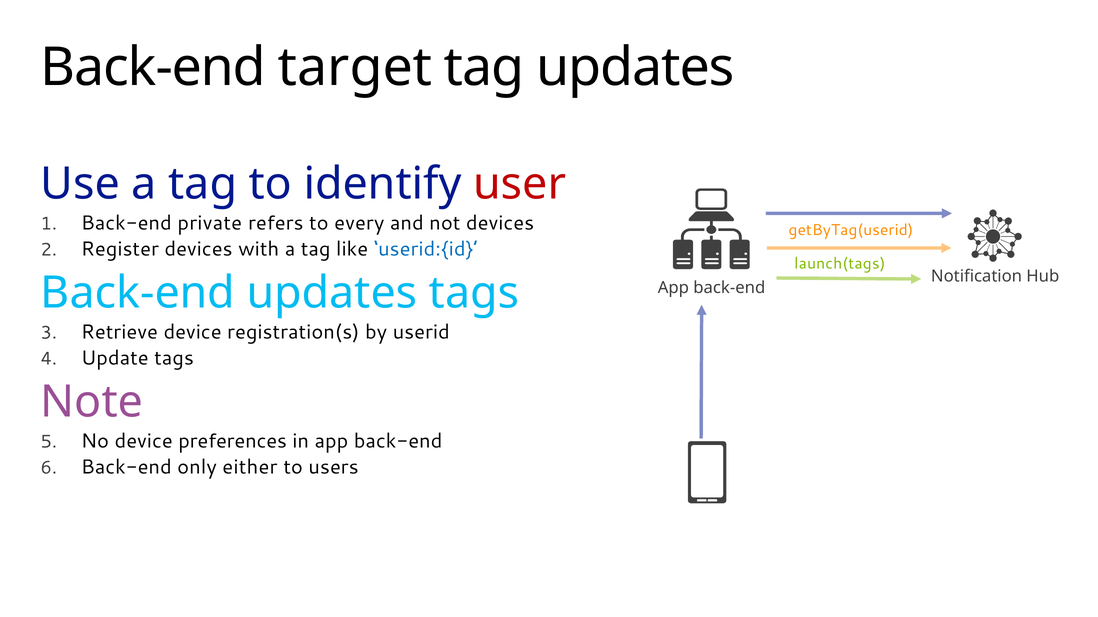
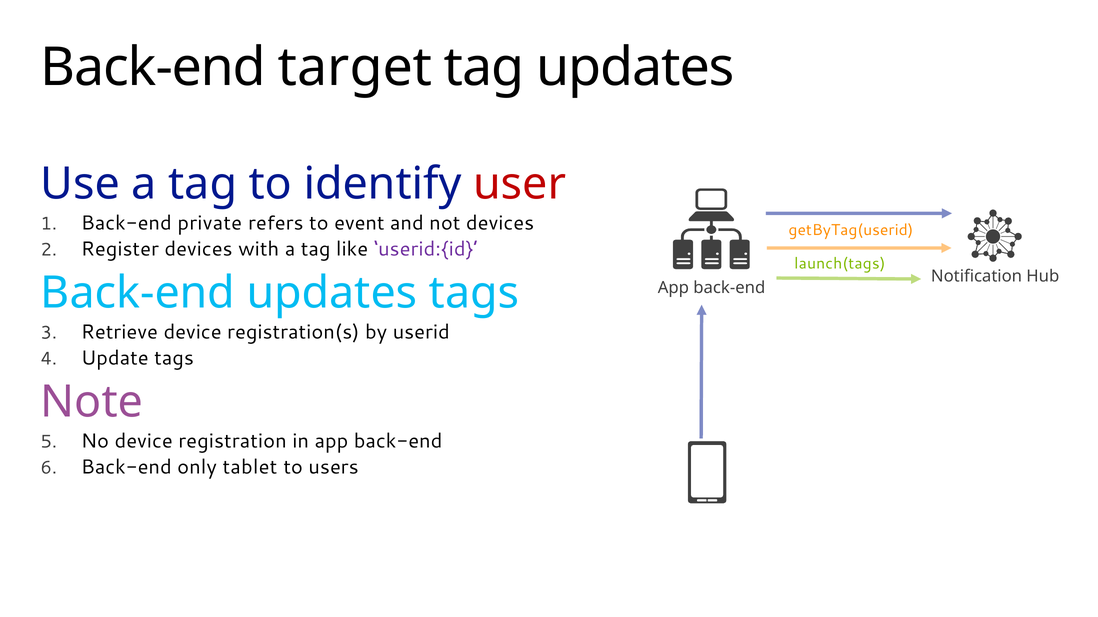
every: every -> event
userid:{id colour: blue -> purple
preferences: preferences -> registration
either: either -> tablet
